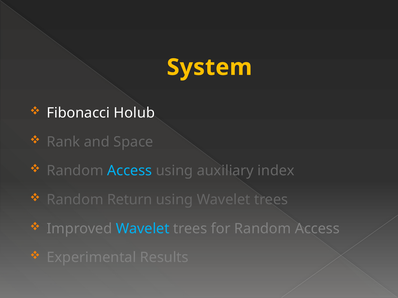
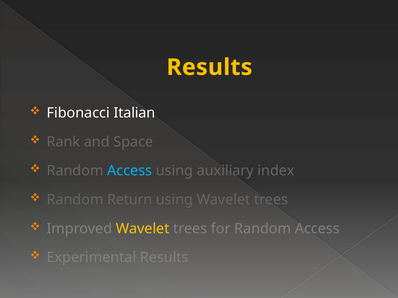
System at (209, 67): System -> Results
Holub: Holub -> Italian
Wavelet at (143, 229) colour: light blue -> yellow
